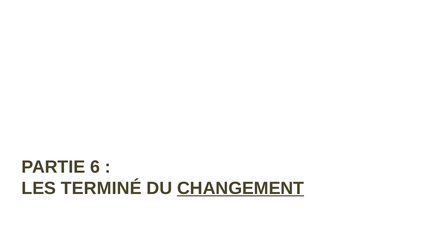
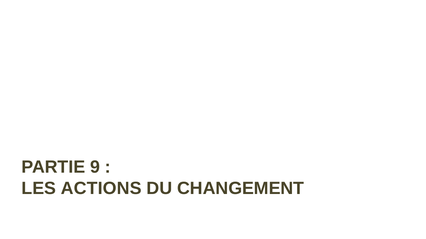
6: 6 -> 9
TERMINÉ: TERMINÉ -> ACTIONS
CHANGEMENT underline: present -> none
